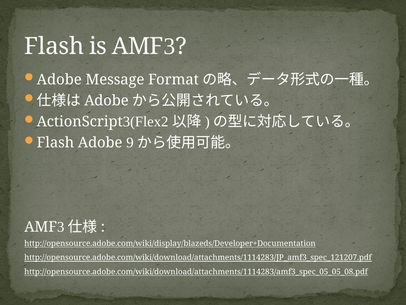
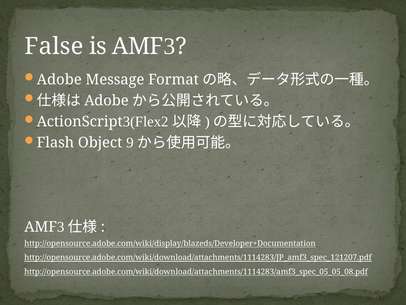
Flash at (54, 46): Flash -> False
Flash Adobe: Adobe -> Object
